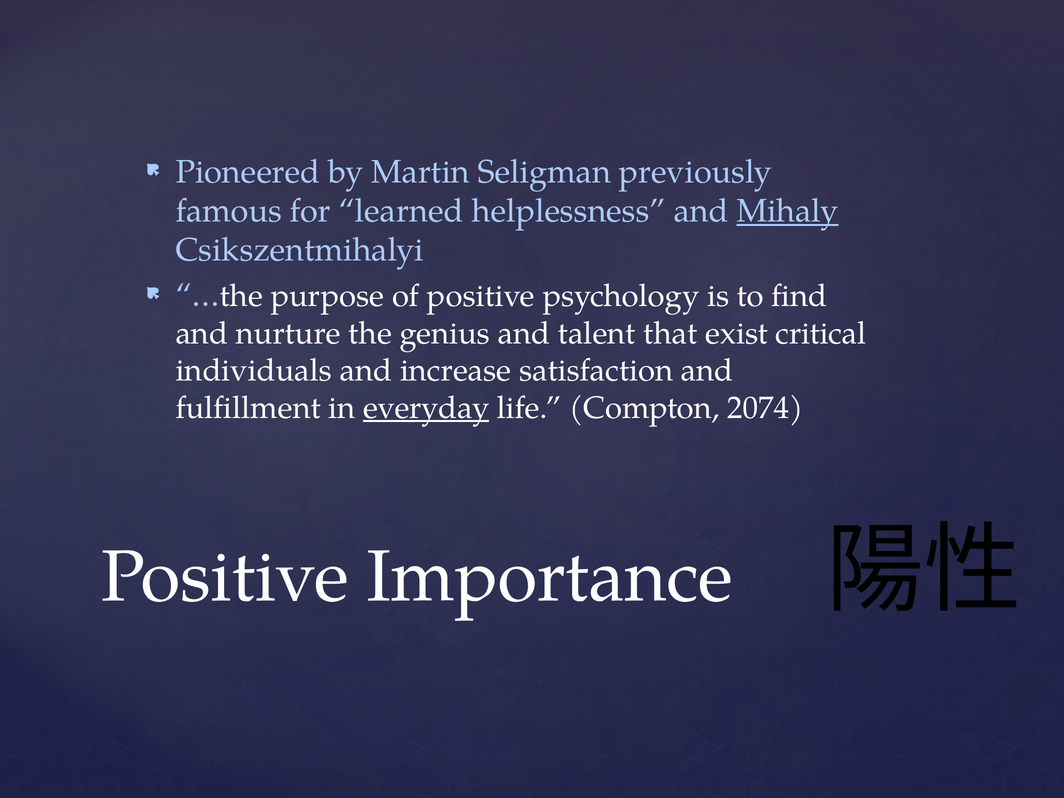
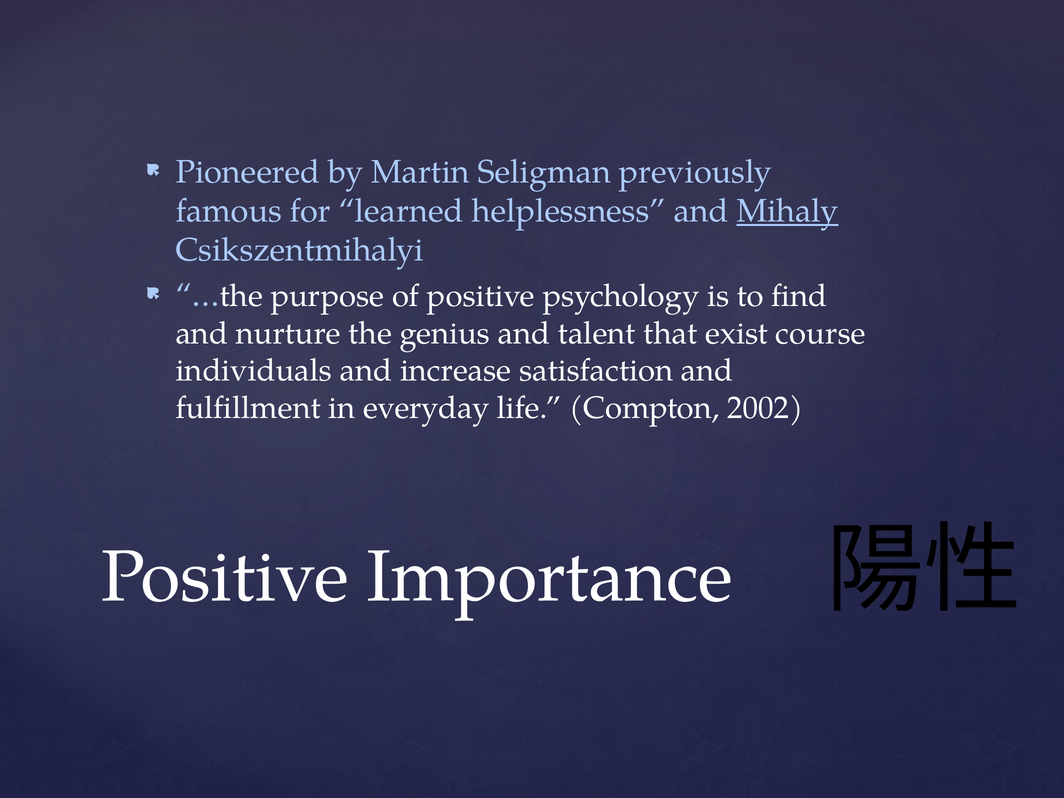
critical: critical -> course
everyday underline: present -> none
2074: 2074 -> 2002
